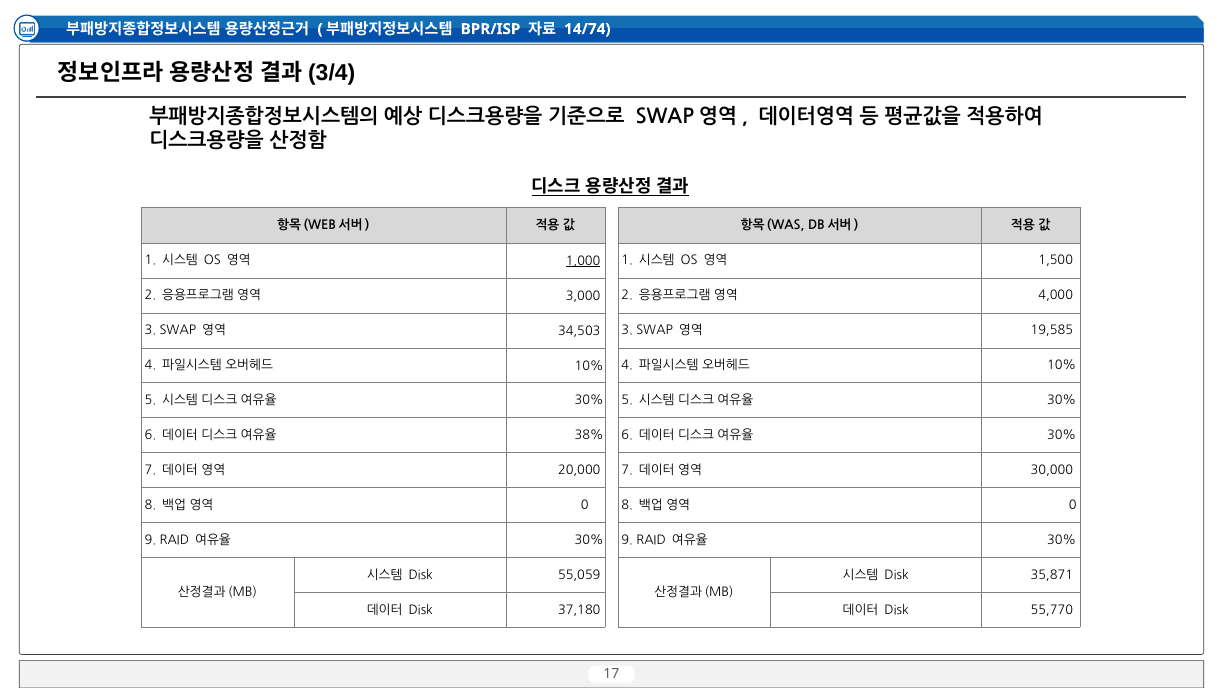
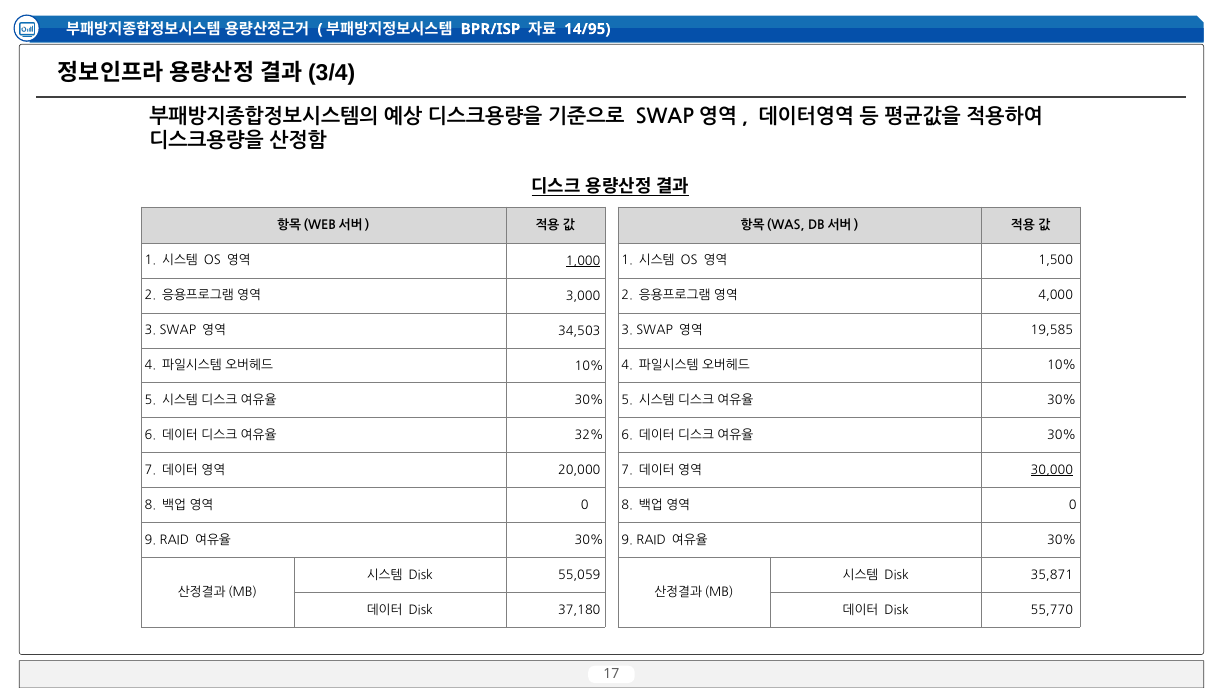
14/74: 14/74 -> 14/95
38%: 38% -> 32%
30,000 underline: none -> present
